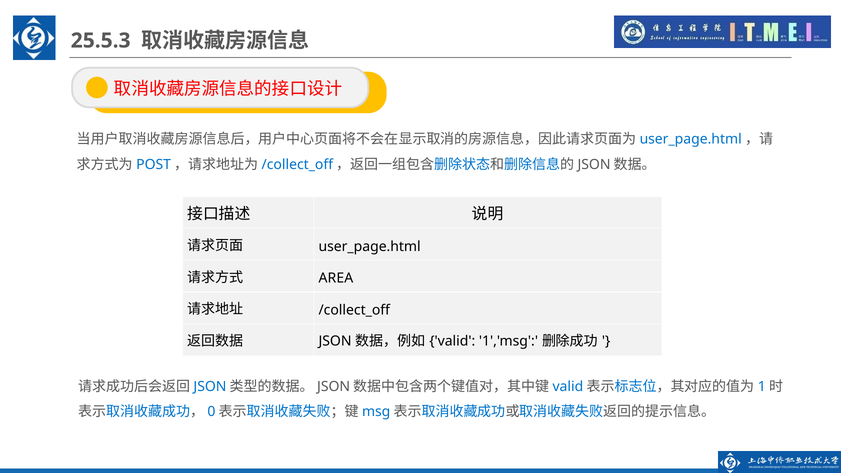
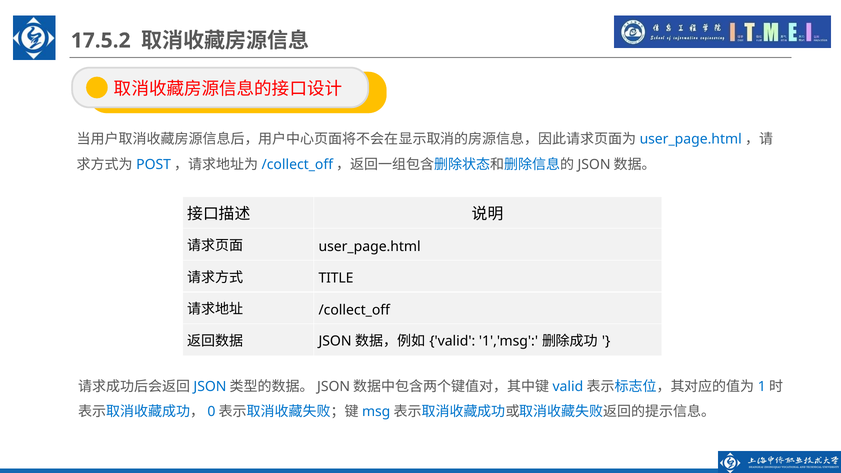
25.5.3: 25.5.3 -> 17.5.2
AREA: AREA -> TITLE
